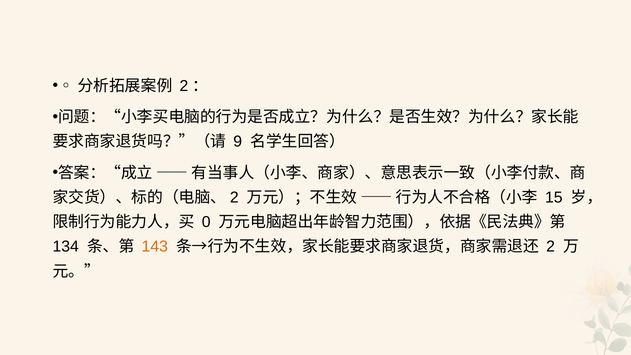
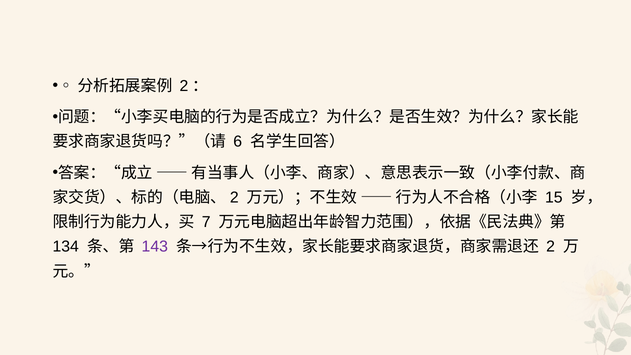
9: 9 -> 6
0: 0 -> 7
143 colour: orange -> purple
